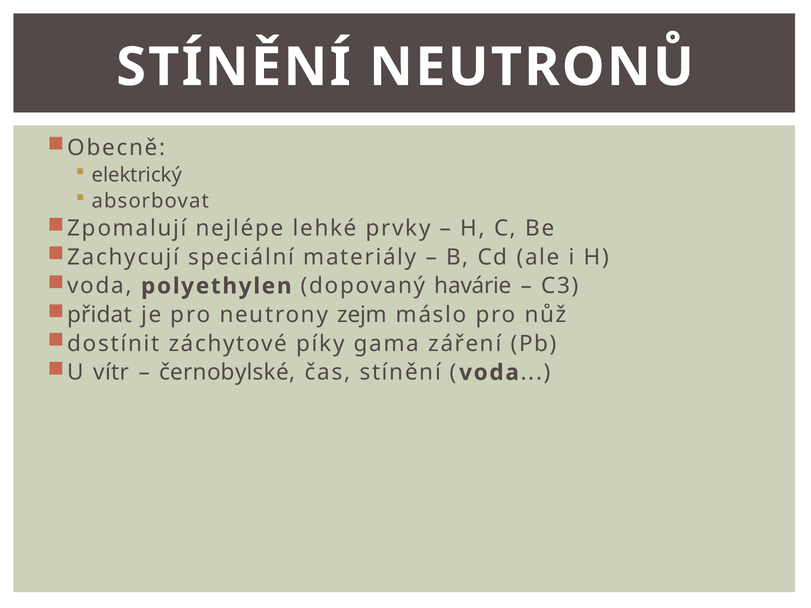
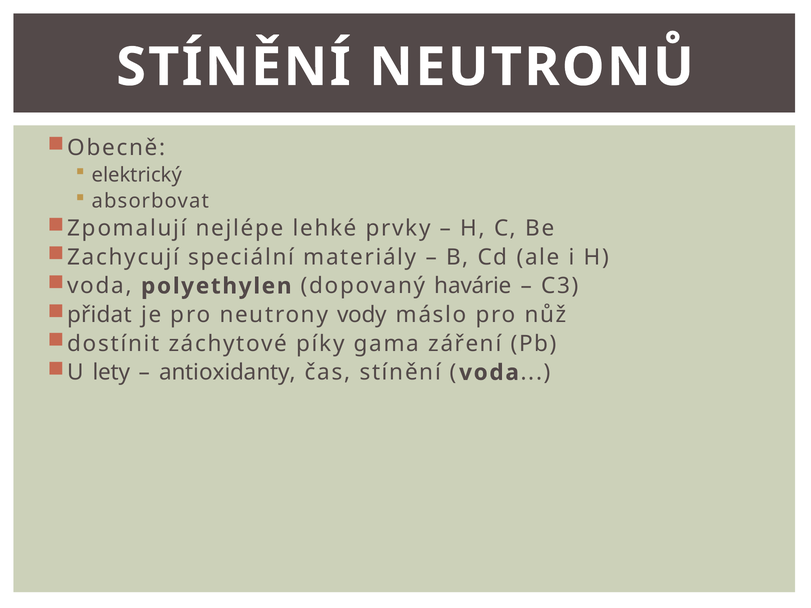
zejm: zejm -> vody
vítr: vítr -> lety
černobylské: černobylské -> antioxidanty
